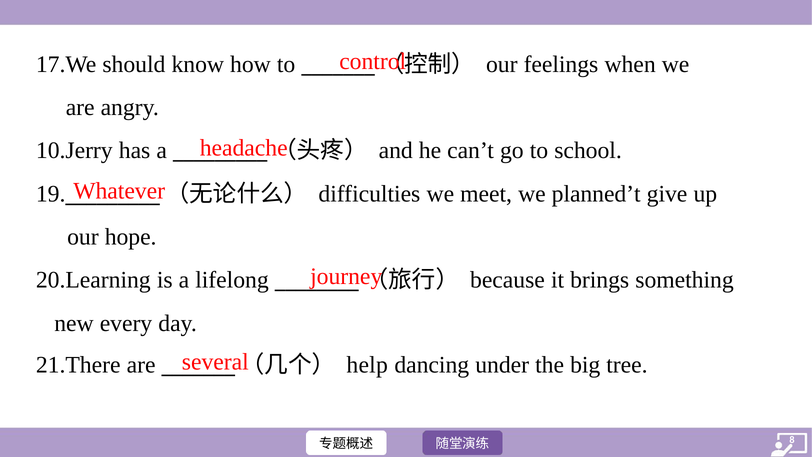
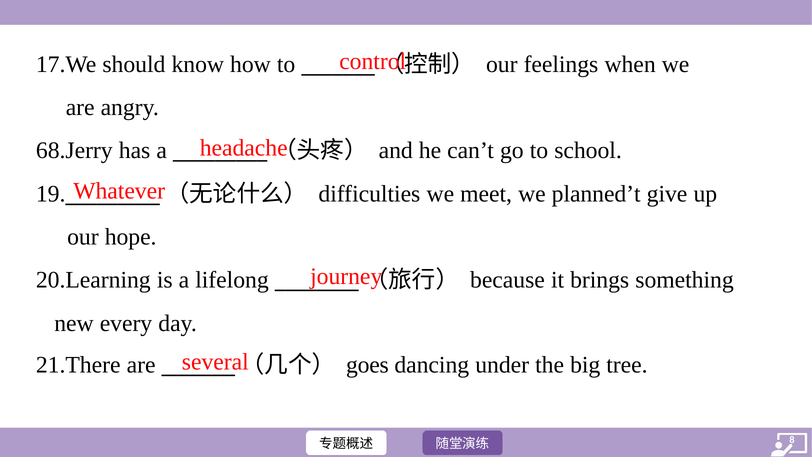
10.Jerry: 10.Jerry -> 68.Jerry
help: help -> goes
